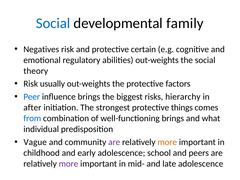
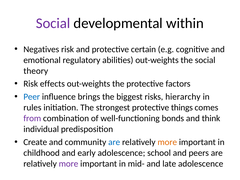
Social at (53, 23) colour: blue -> purple
family: family -> within
usually: usually -> effects
after: after -> rules
from colour: blue -> purple
well-functioning brings: brings -> bonds
what: what -> think
Vague: Vague -> Create
are at (114, 142) colour: purple -> blue
